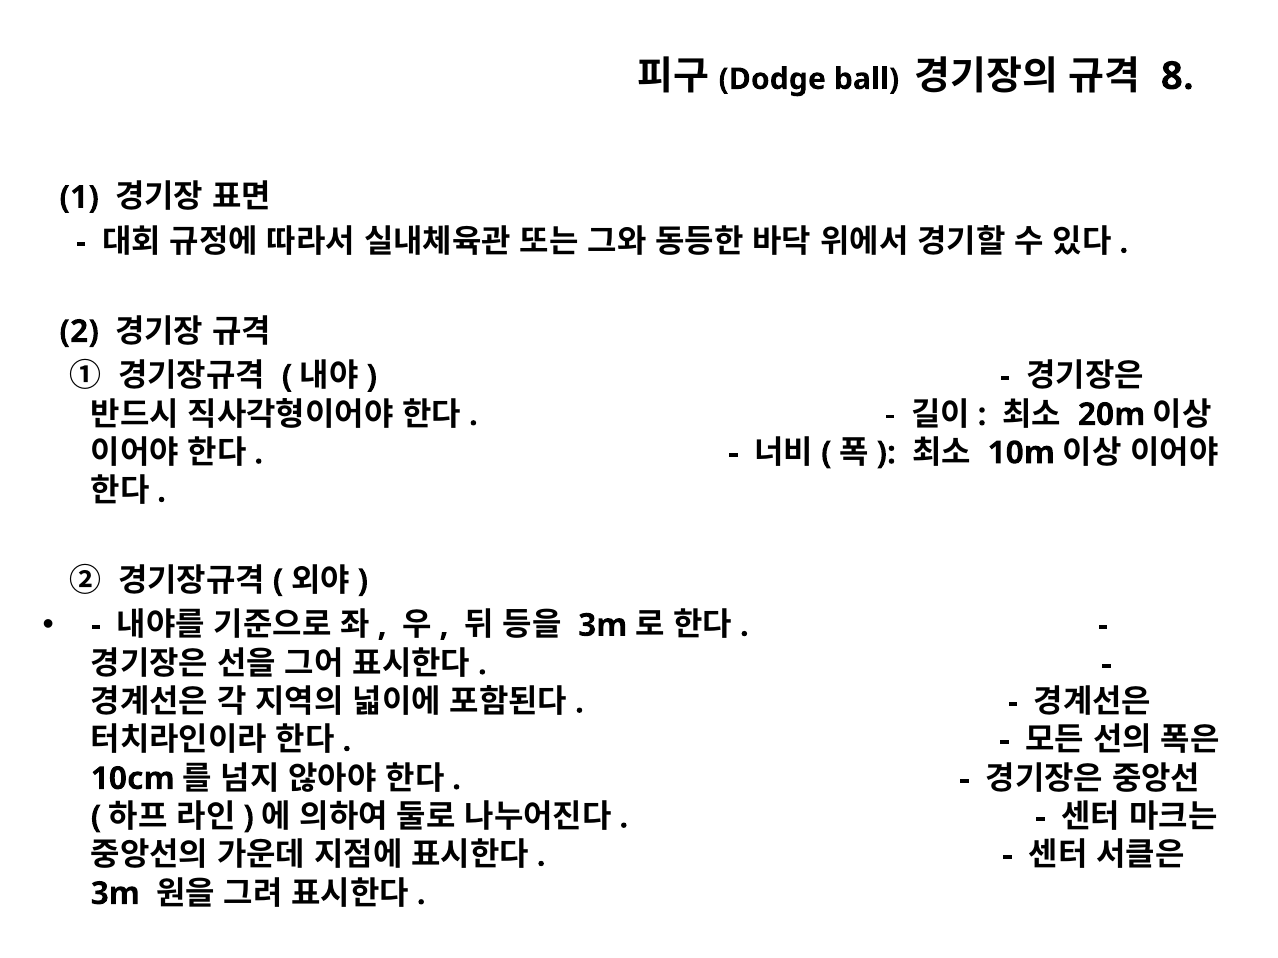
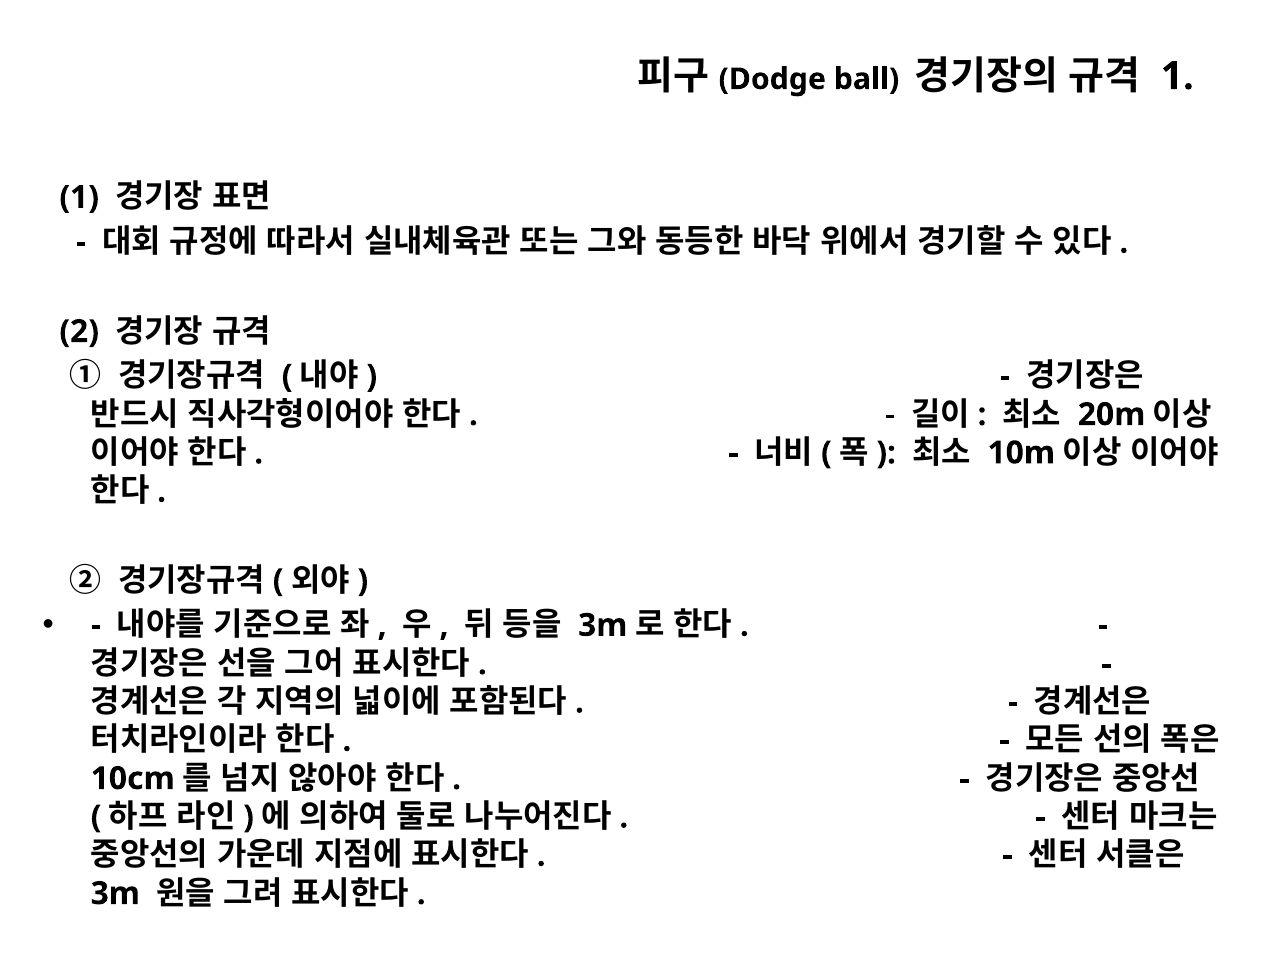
8 at (1177, 76): 8 -> 1
